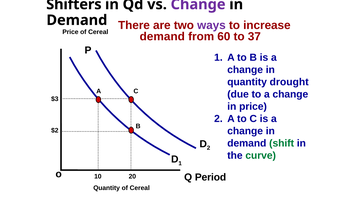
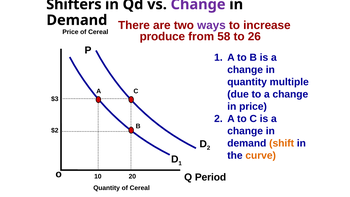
demand at (162, 37): demand -> produce
60: 60 -> 58
37: 37 -> 26
drought: drought -> multiple
shift colour: green -> orange
curve colour: green -> orange
